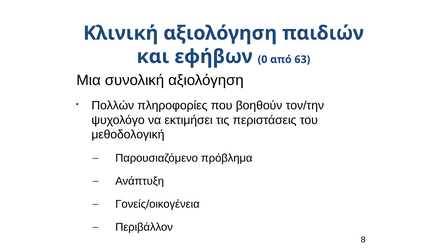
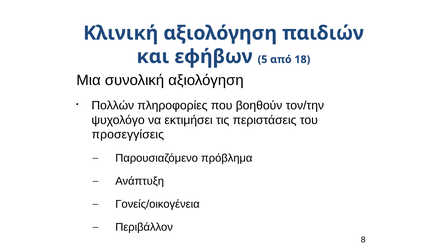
0: 0 -> 5
63: 63 -> 18
μεθοδολογική: μεθοδολογική -> προσεγγίσεις
